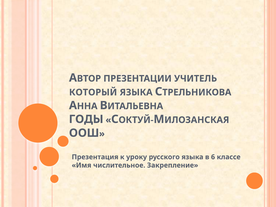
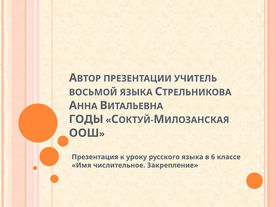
КОТОРЫЙ: КОТОРЫЙ -> ВОСЬМОЙ
